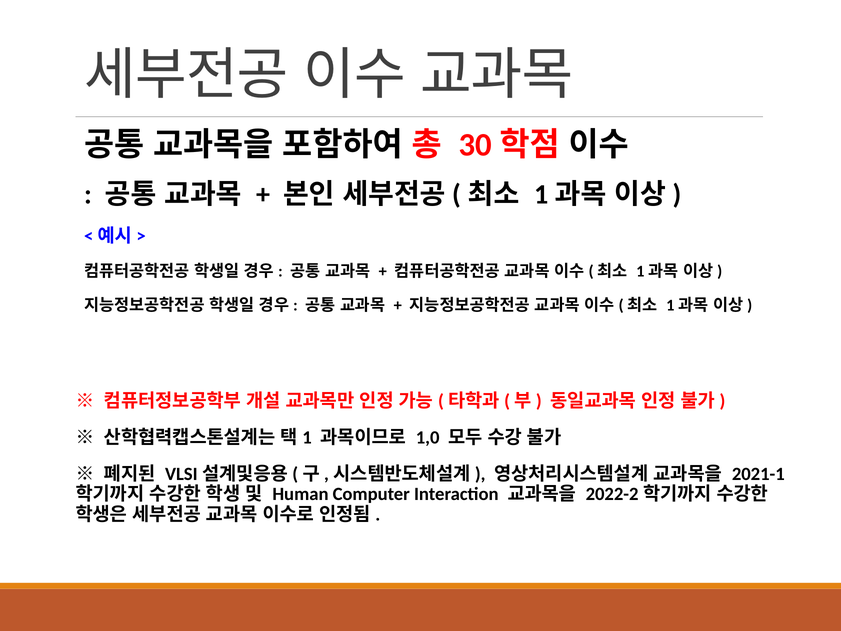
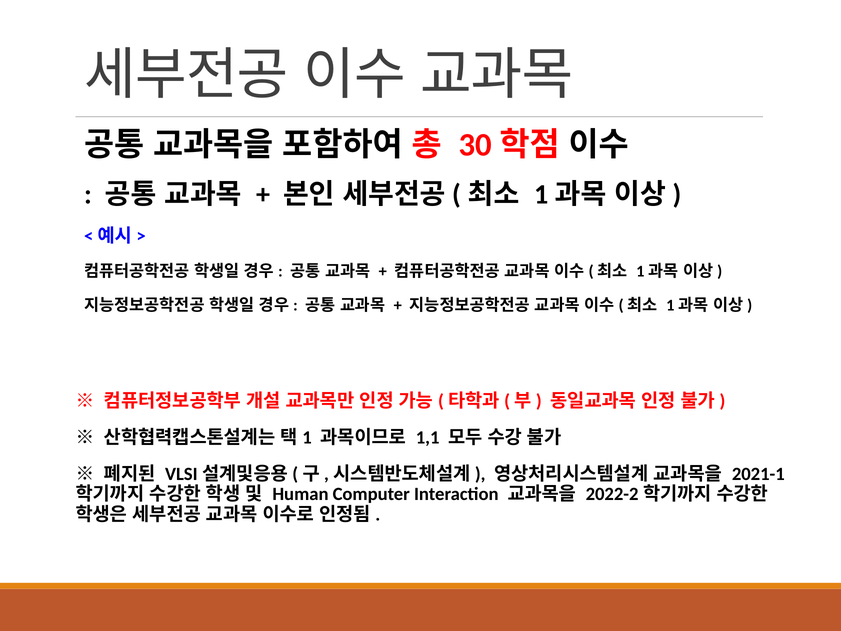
1,0: 1,0 -> 1,1
